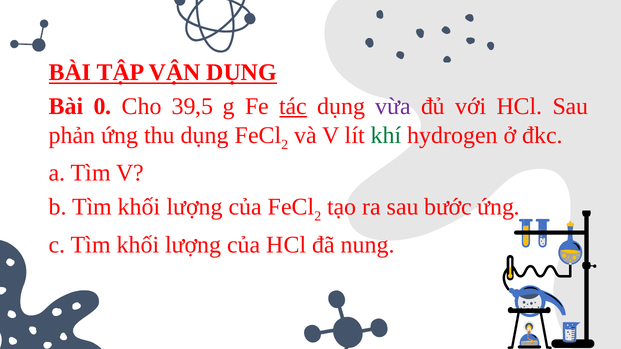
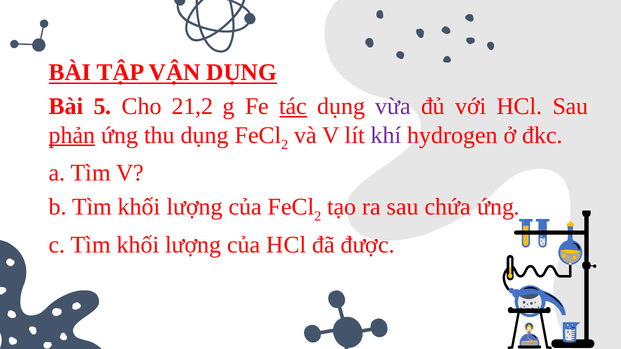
0: 0 -> 5
39,5: 39,5 -> 21,2
phản underline: none -> present
khí colour: green -> purple
bước: bước -> chứa
nung: nung -> được
